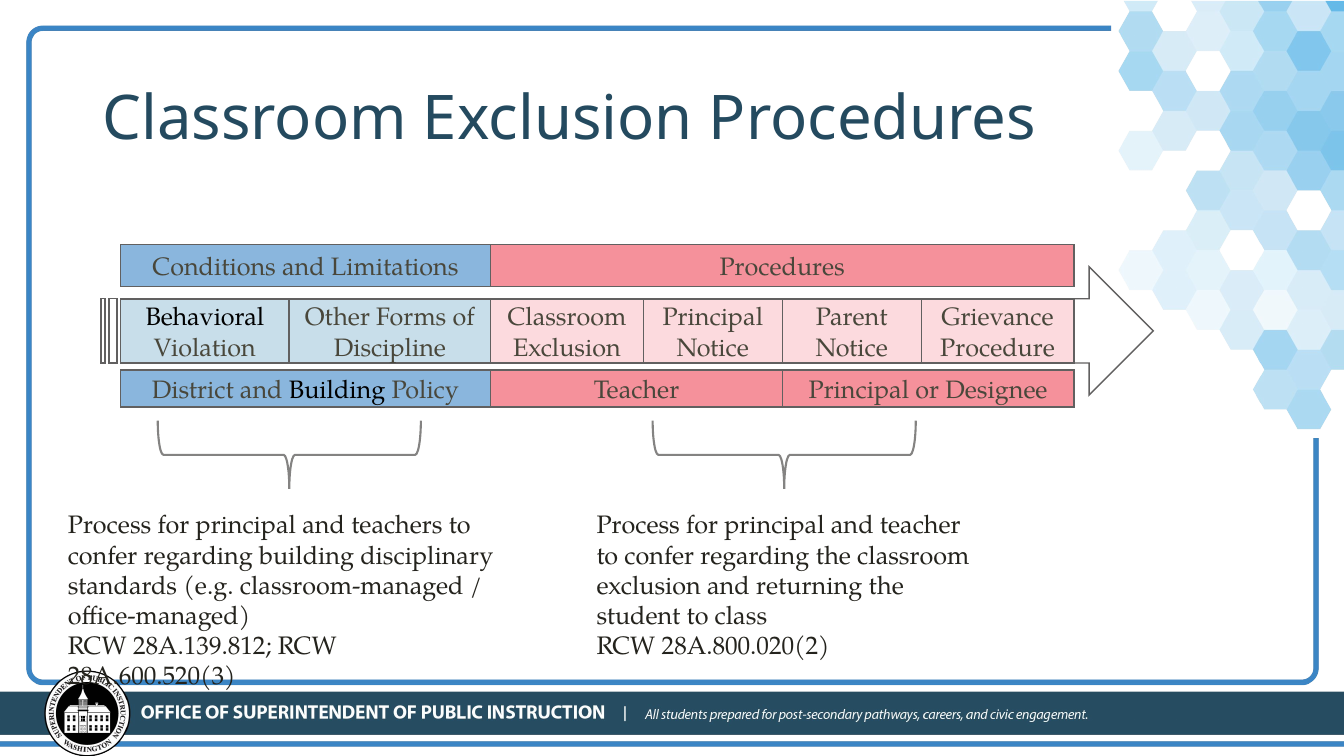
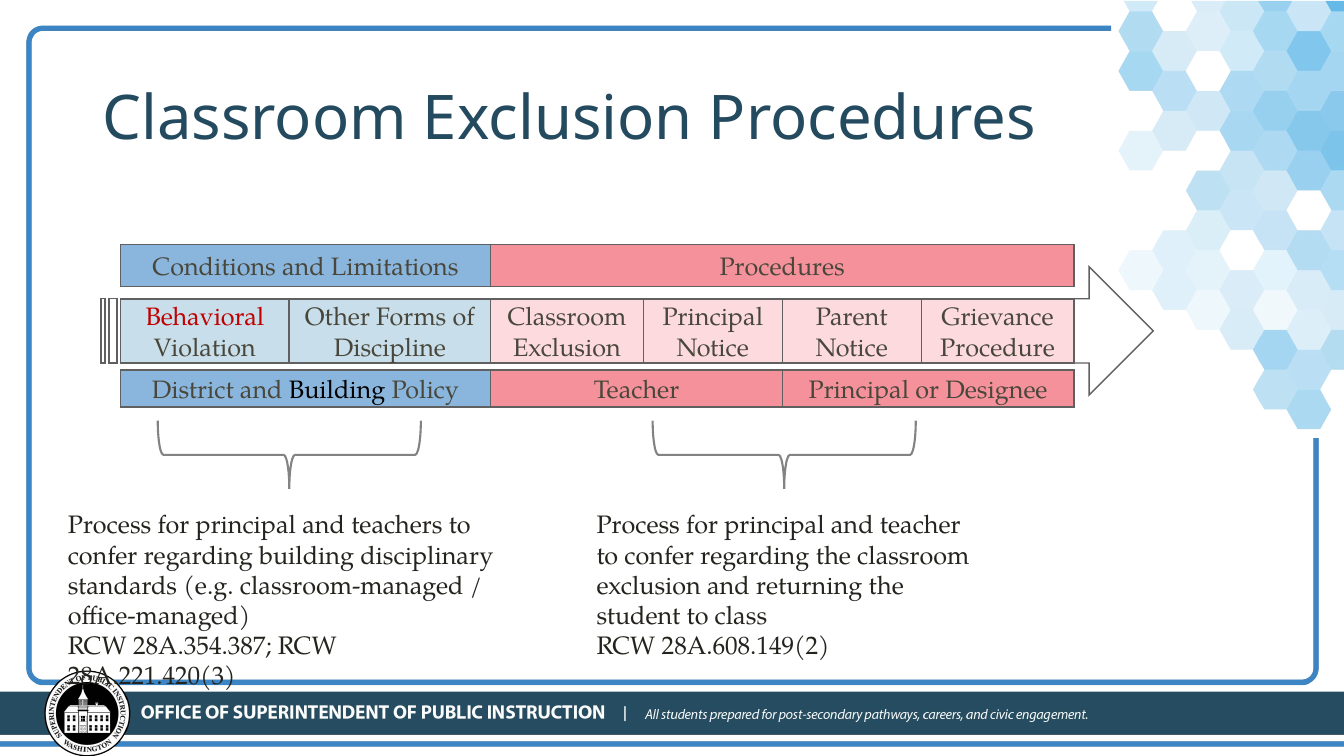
Behavioral colour: black -> red
28A.139.812: 28A.139.812 -> 28A.354.387
28A.800.020(2: 28A.800.020(2 -> 28A.608.149(2
28A.600.520(3: 28A.600.520(3 -> 28A.221.420(3
